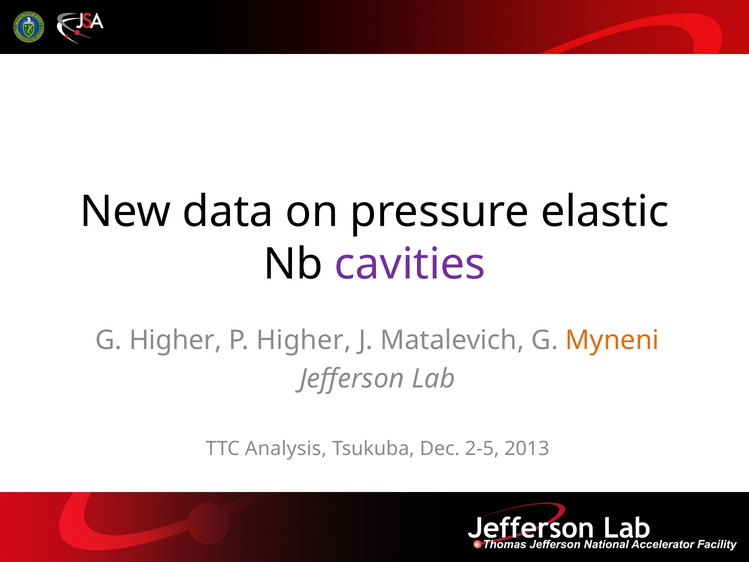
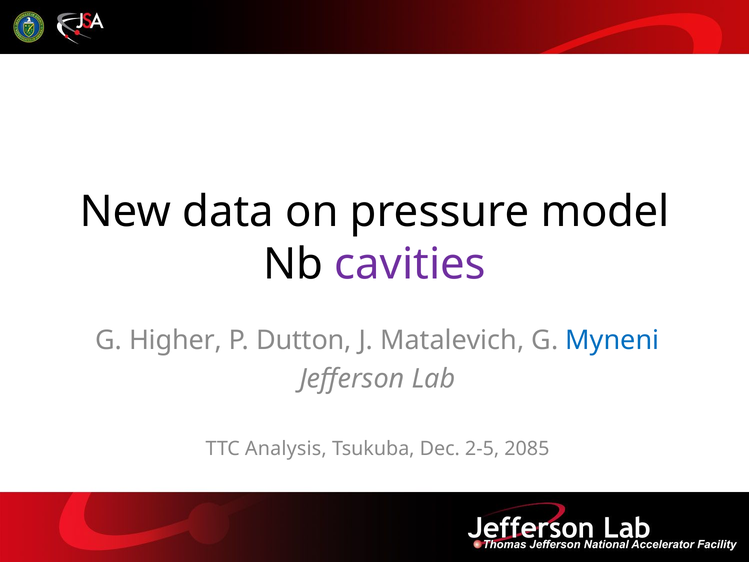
elastic: elastic -> model
P Higher: Higher -> Dutton
Myneni colour: orange -> blue
2013: 2013 -> 2085
